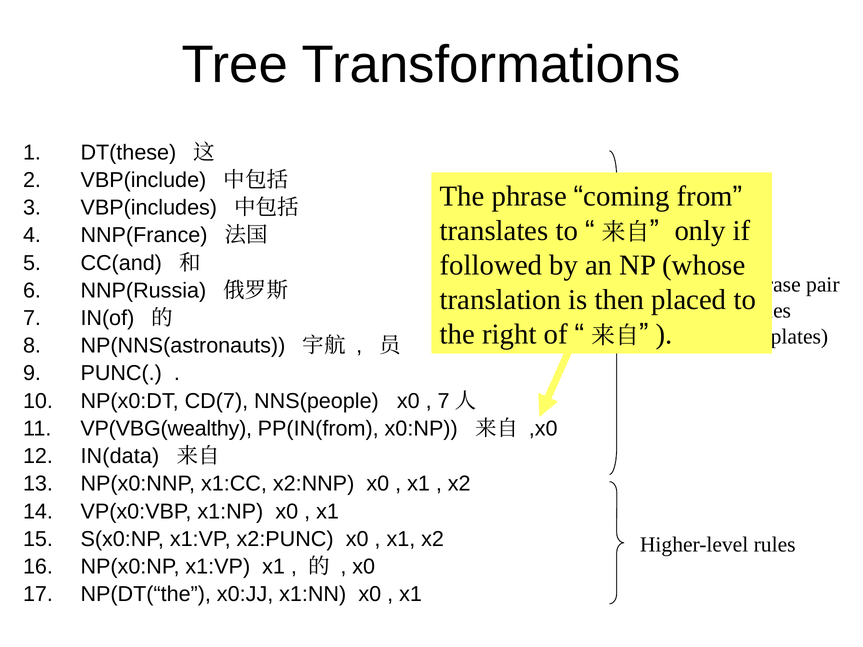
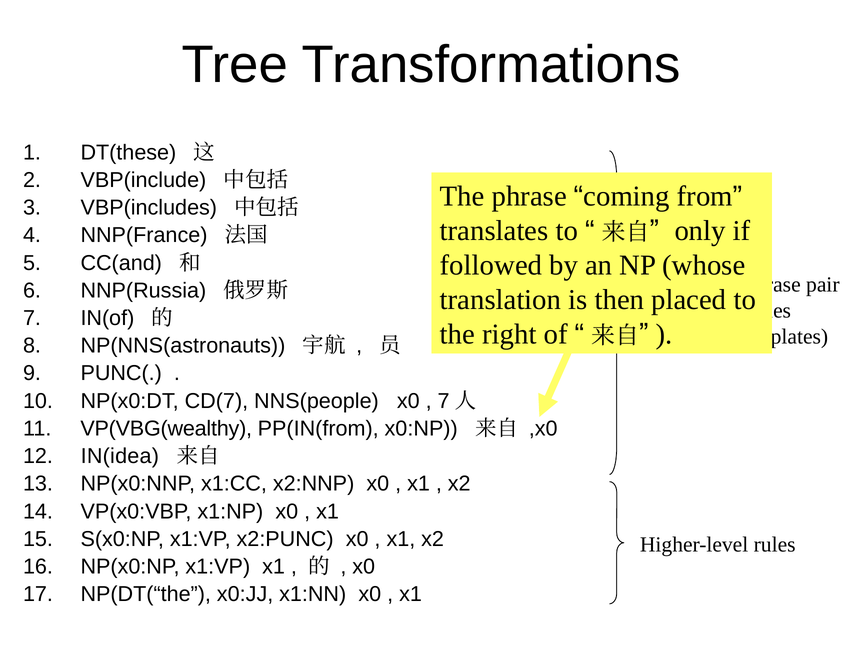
IN(data: IN(data -> IN(idea
